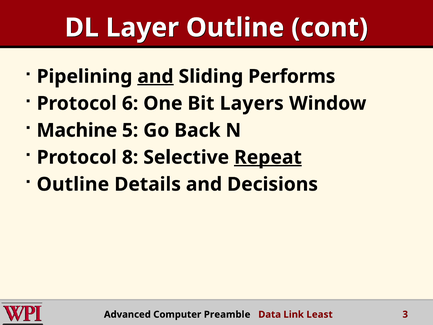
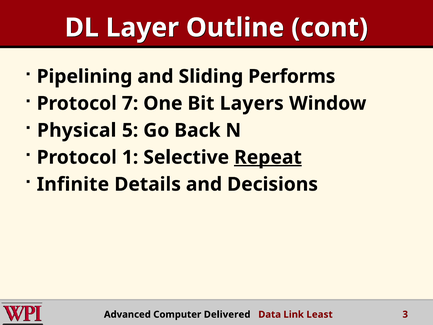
and at (155, 76) underline: present -> none
6: 6 -> 7
Machine: Machine -> Physical
8: 8 -> 1
Outline at (73, 184): Outline -> Infinite
Preamble: Preamble -> Delivered
